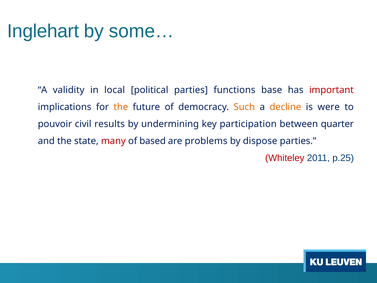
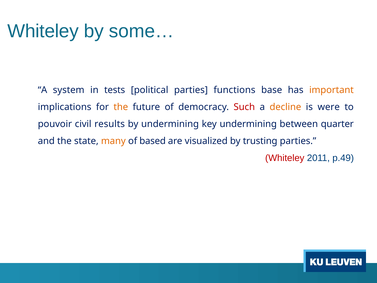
Inglehart at (43, 31): Inglehart -> Whiteley
validity: validity -> system
local: local -> tests
important colour: red -> orange
Such colour: orange -> red
key participation: participation -> undermining
many colour: red -> orange
problems: problems -> visualized
dispose: dispose -> trusting
p.25: p.25 -> p.49
